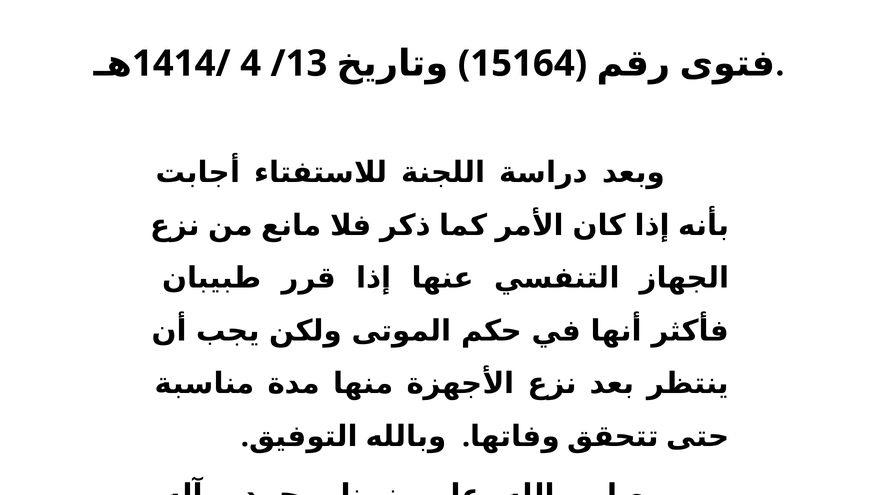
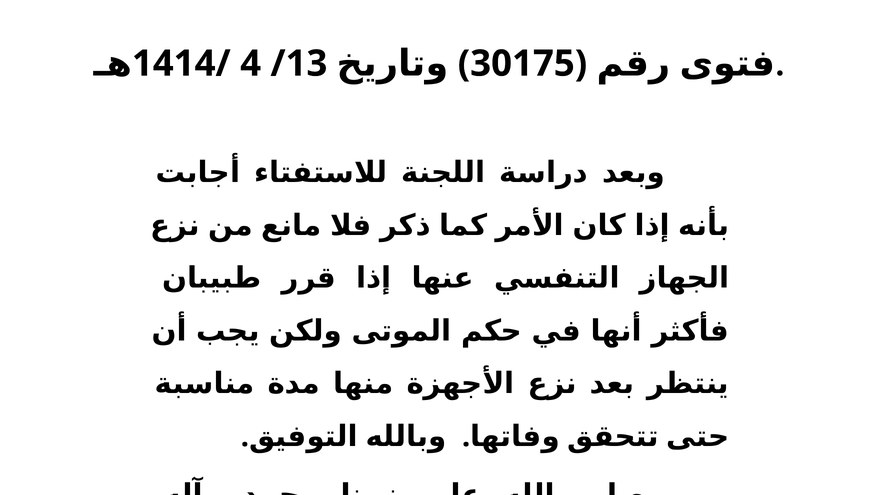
15164: 15164 -> 30175
